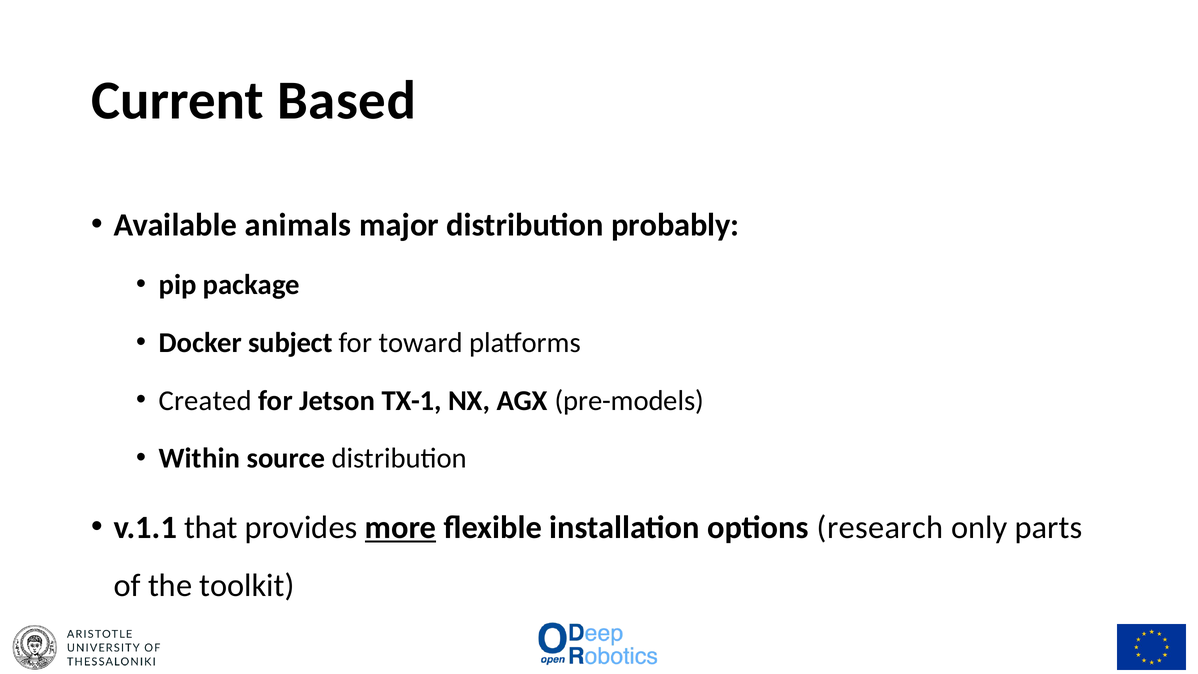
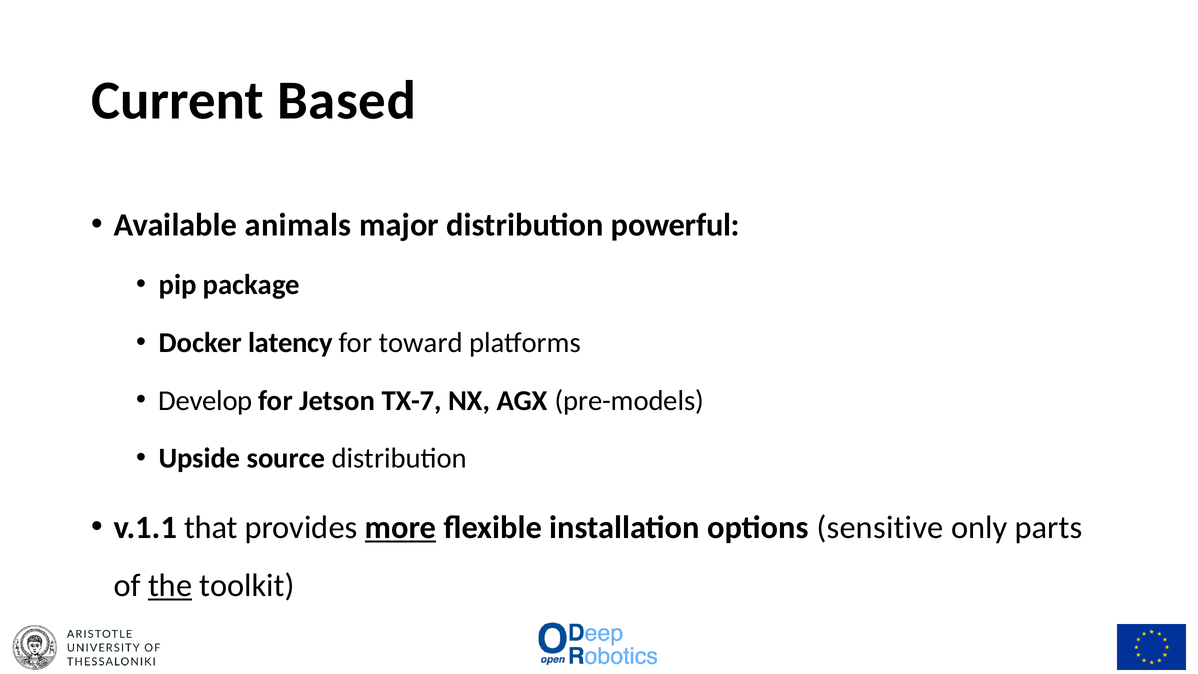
probably: probably -> powerful
subject: subject -> latency
Created: Created -> Develop
TX-1: TX-1 -> TX-7
Within: Within -> Upside
research: research -> sensitive
the underline: none -> present
